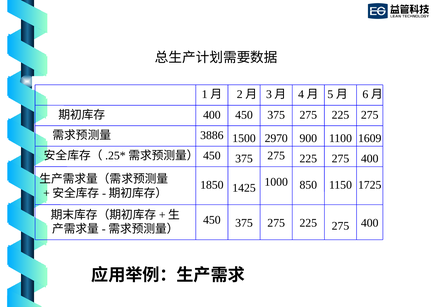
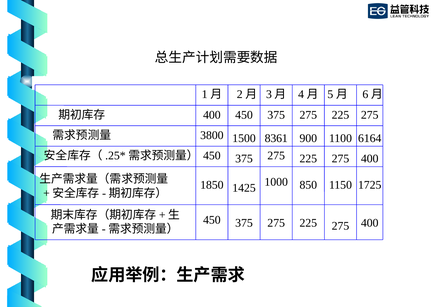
3886: 3886 -> 3800
2970: 2970 -> 8361
1609: 1609 -> 6164
